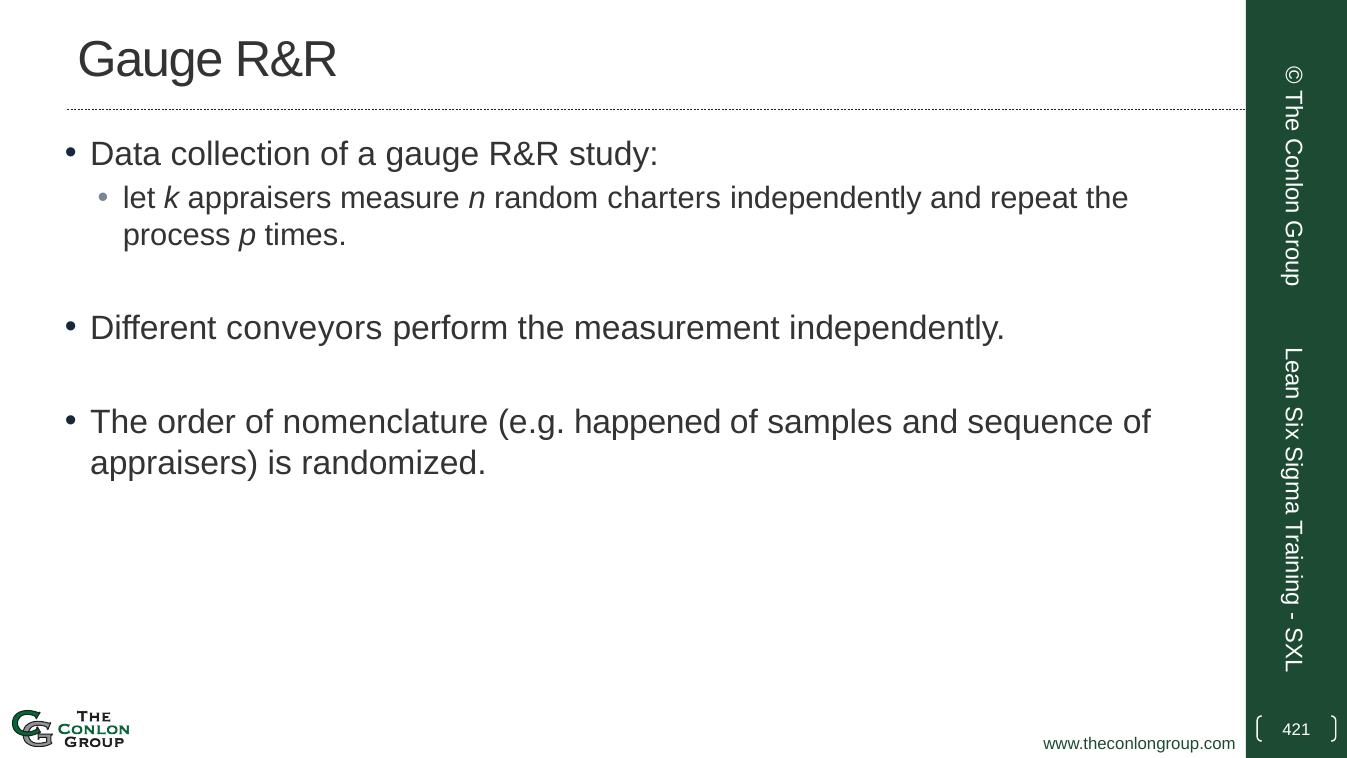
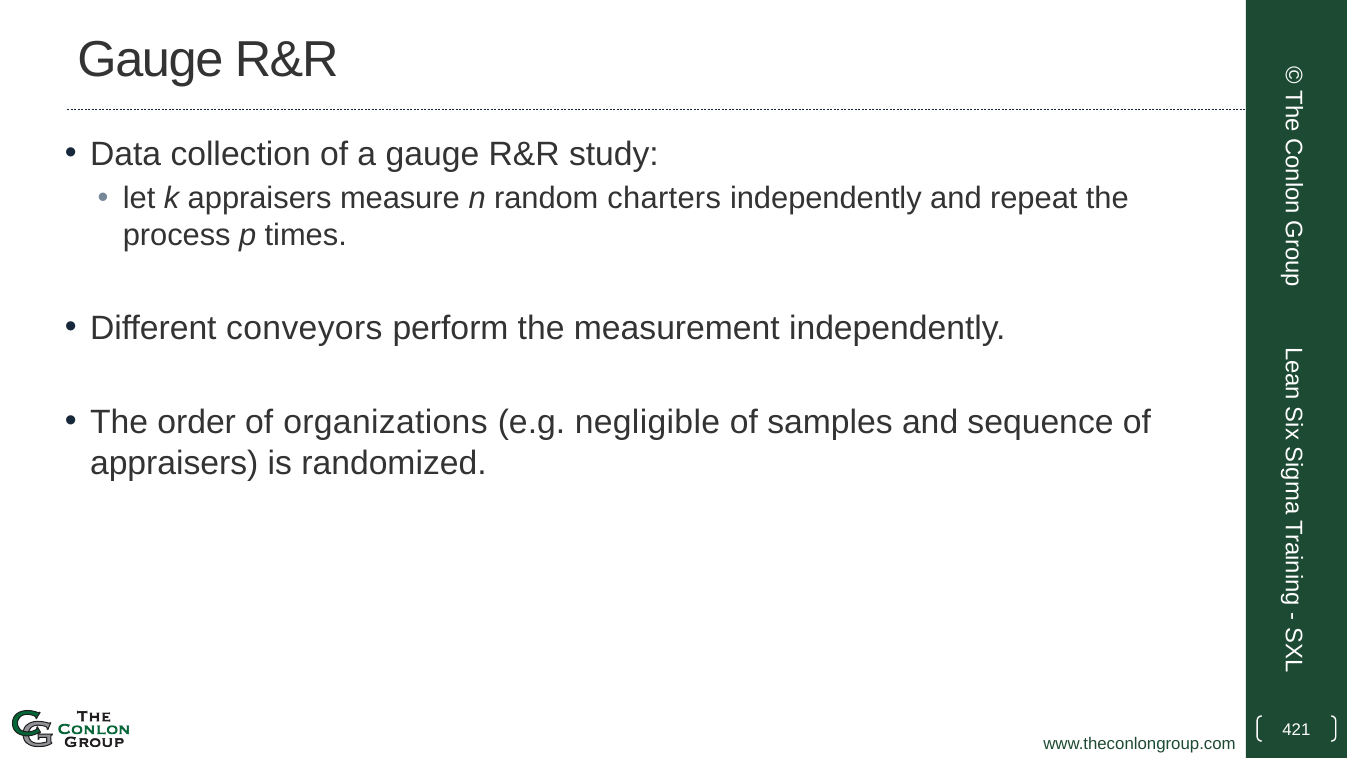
nomenclature: nomenclature -> organizations
happened: happened -> negligible
